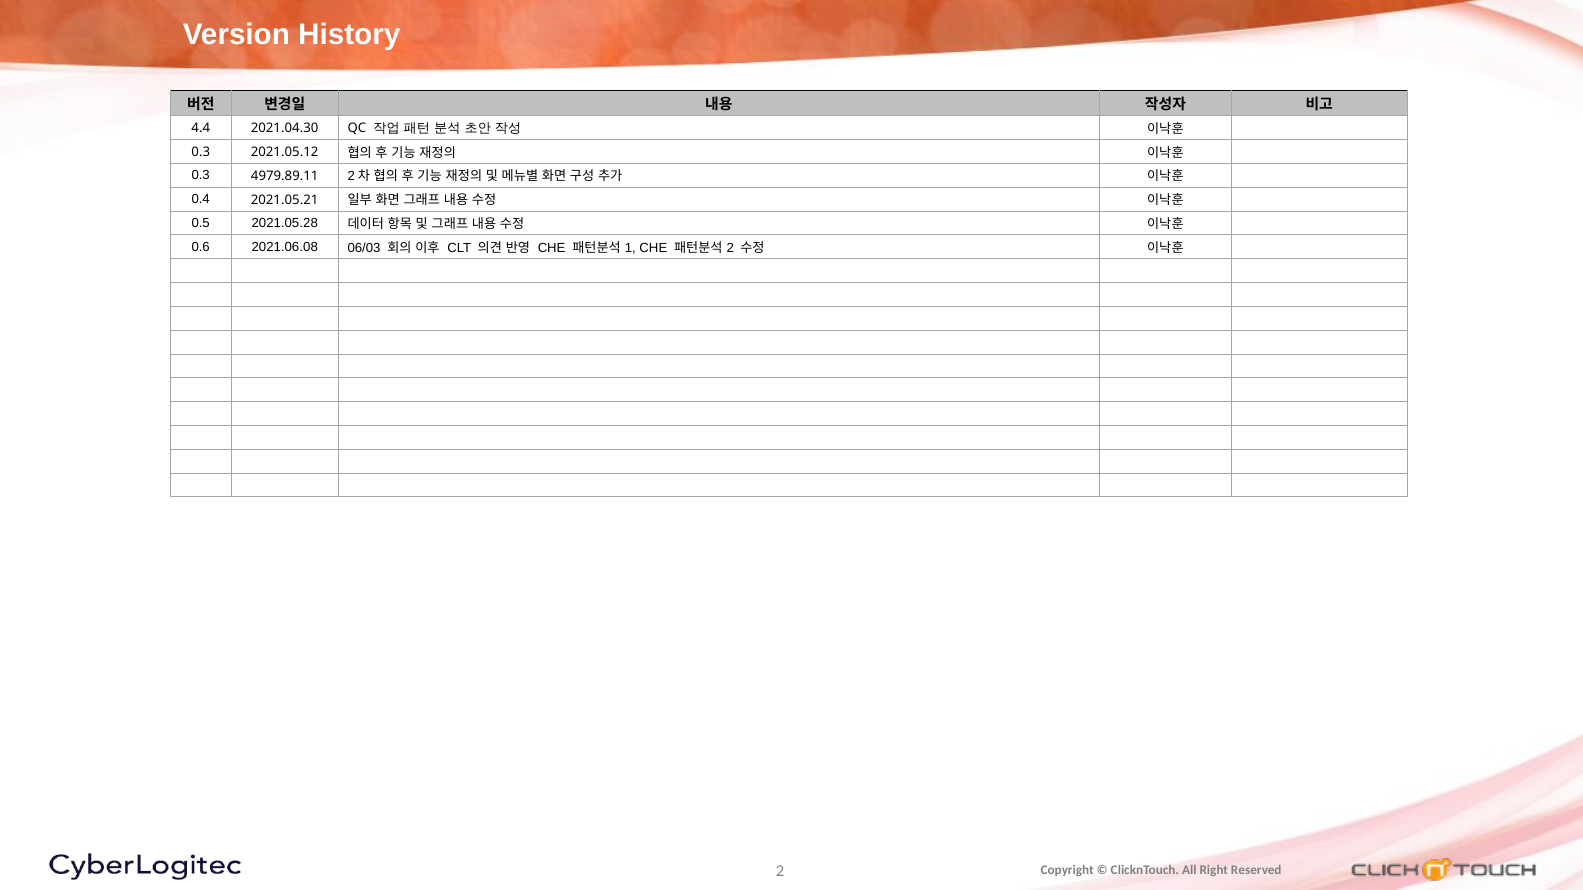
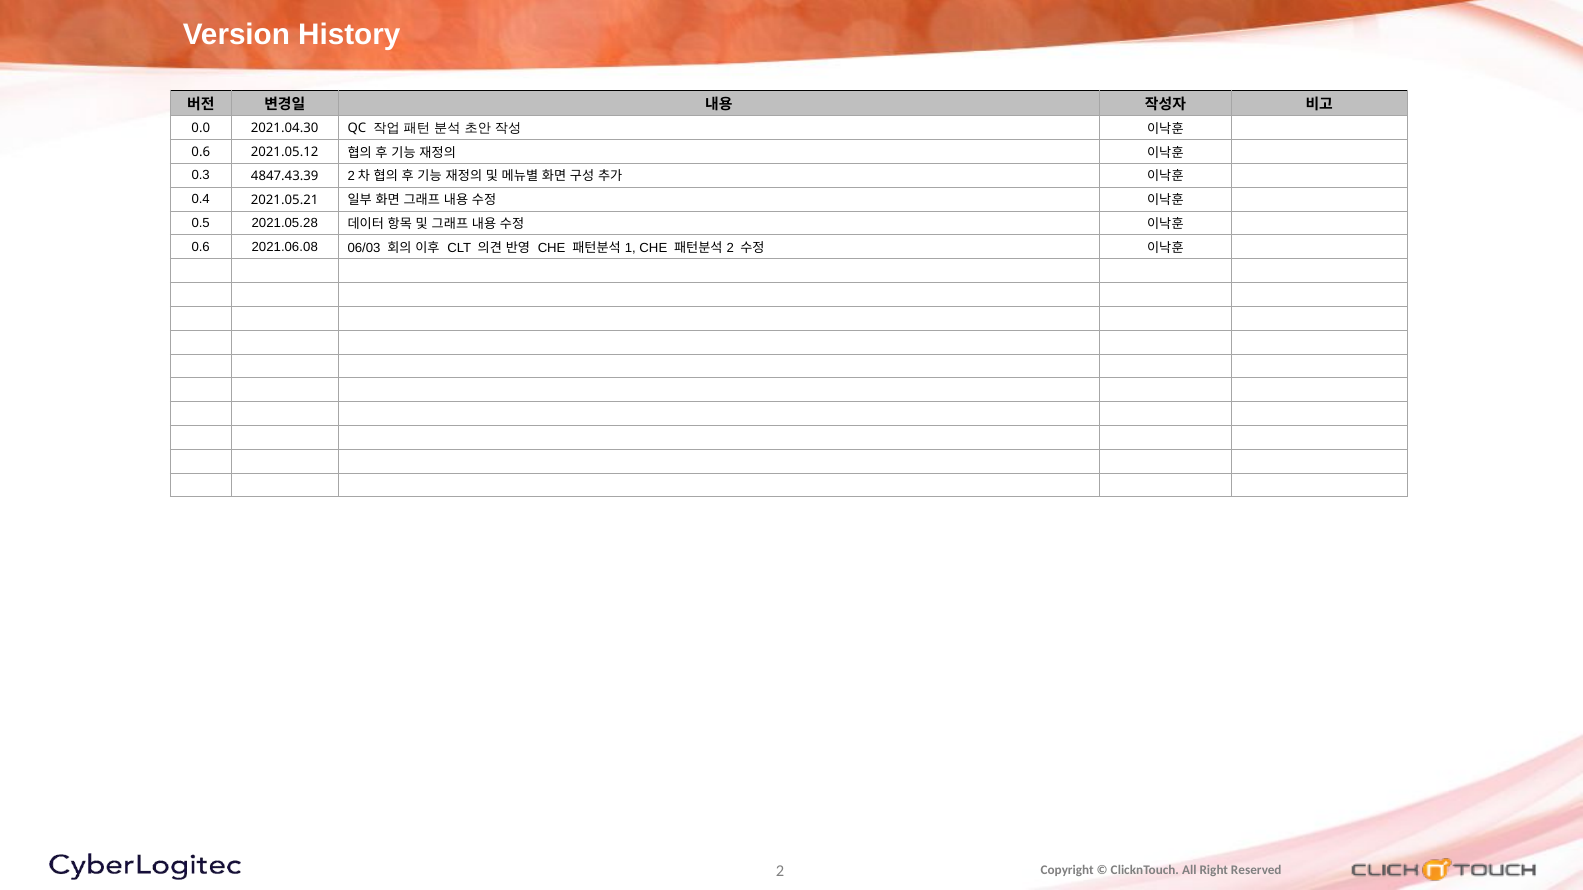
4.4: 4.4 -> 0.0
0.3 at (201, 152): 0.3 -> 0.6
4979.89.11: 4979.89.11 -> 4847.43.39
